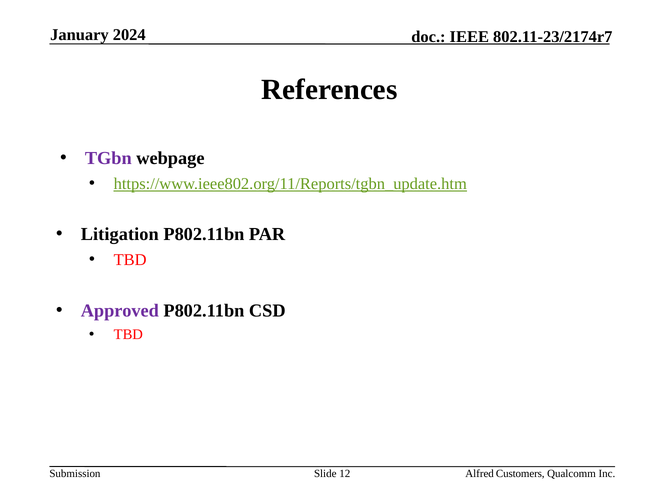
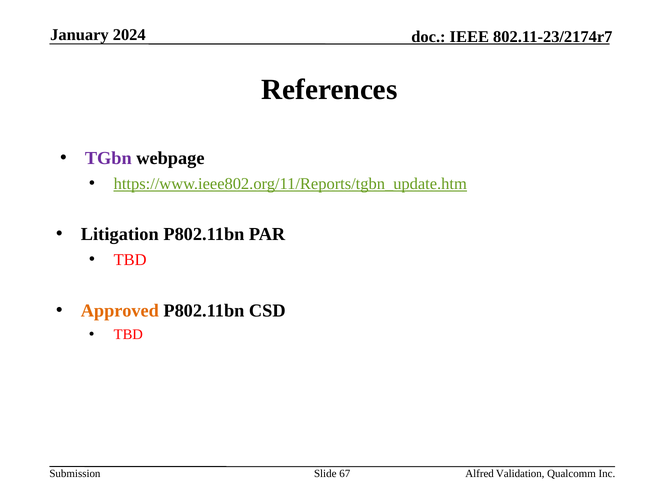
Approved colour: purple -> orange
12: 12 -> 67
Customers: Customers -> Validation
